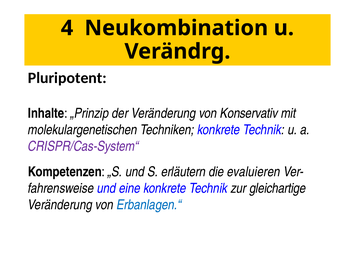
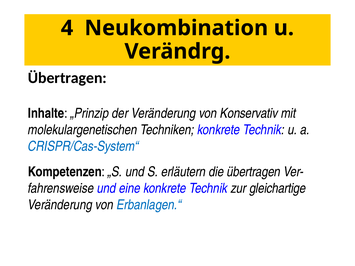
Pluripotent at (67, 78): Pluripotent -> Übertragen
CRISPR/Cas-System“ colour: purple -> blue
die evaluieren: evaluieren -> übertragen
